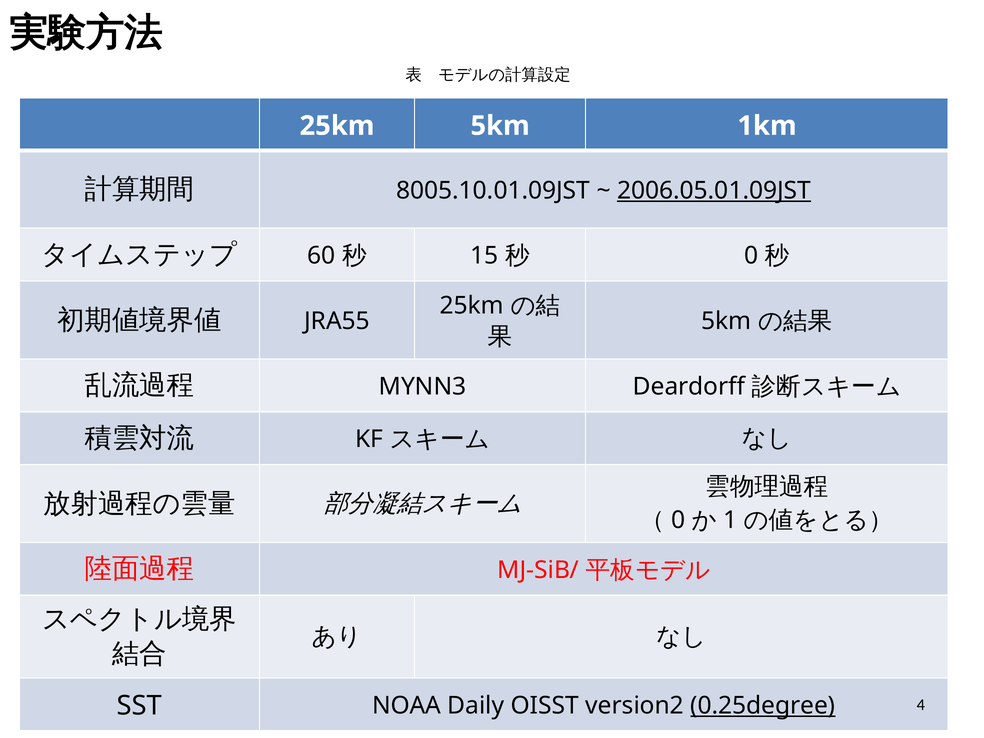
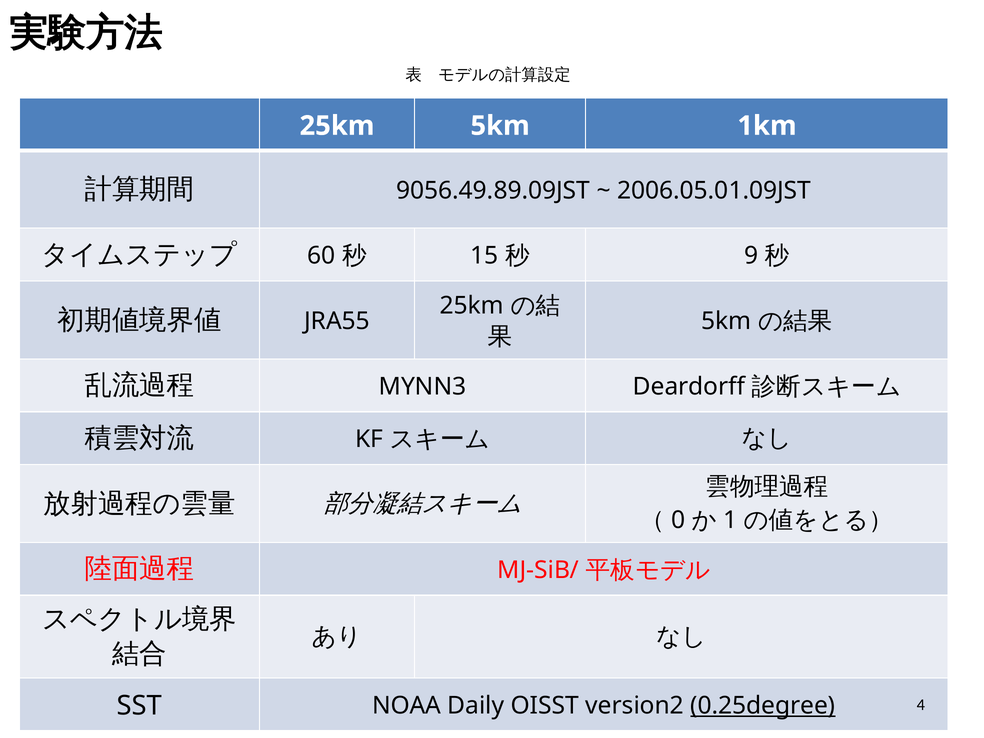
8005.10.01.09JST: 8005.10.01.09JST -> 9056.49.89.09JST
2006.05.01.09JST underline: present -> none
0 at (751, 256): 0 -> 9
